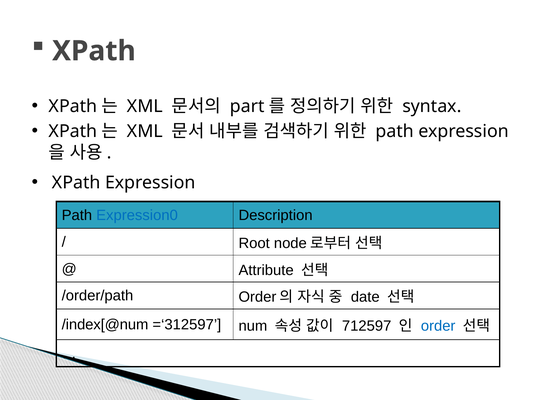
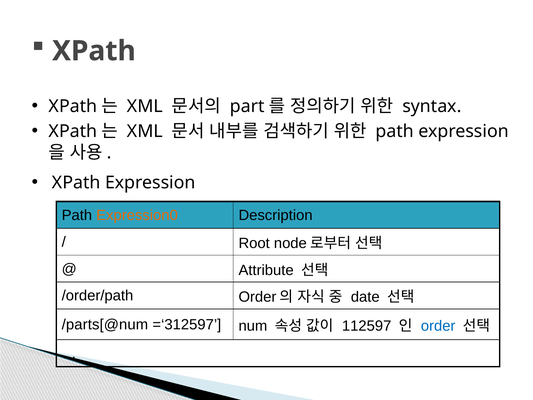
Expression0 colour: blue -> orange
/index[@num: /index[@num -> /parts[@num
712597: 712597 -> 112597
